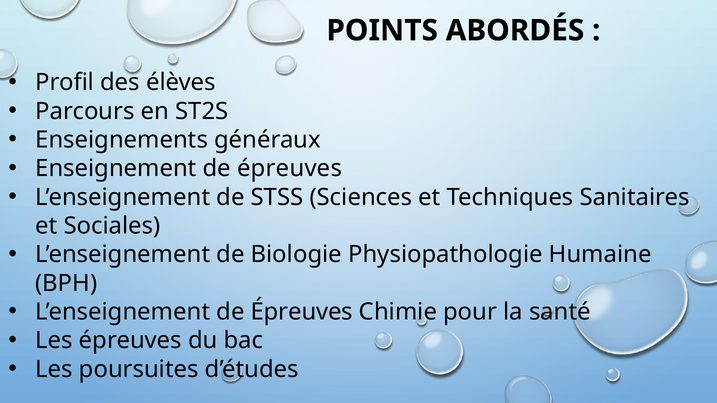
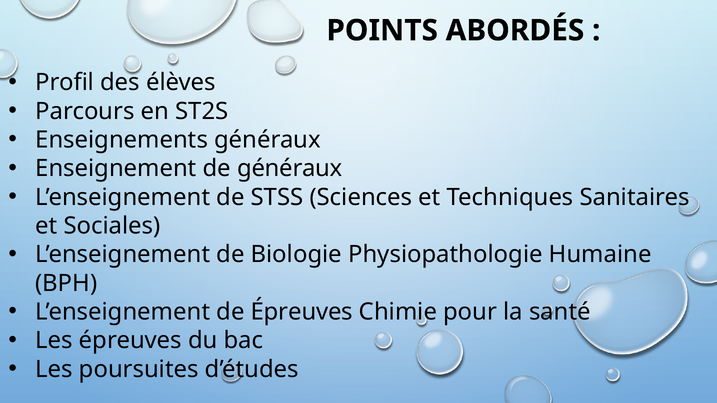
Enseignement de épreuves: épreuves -> généraux
